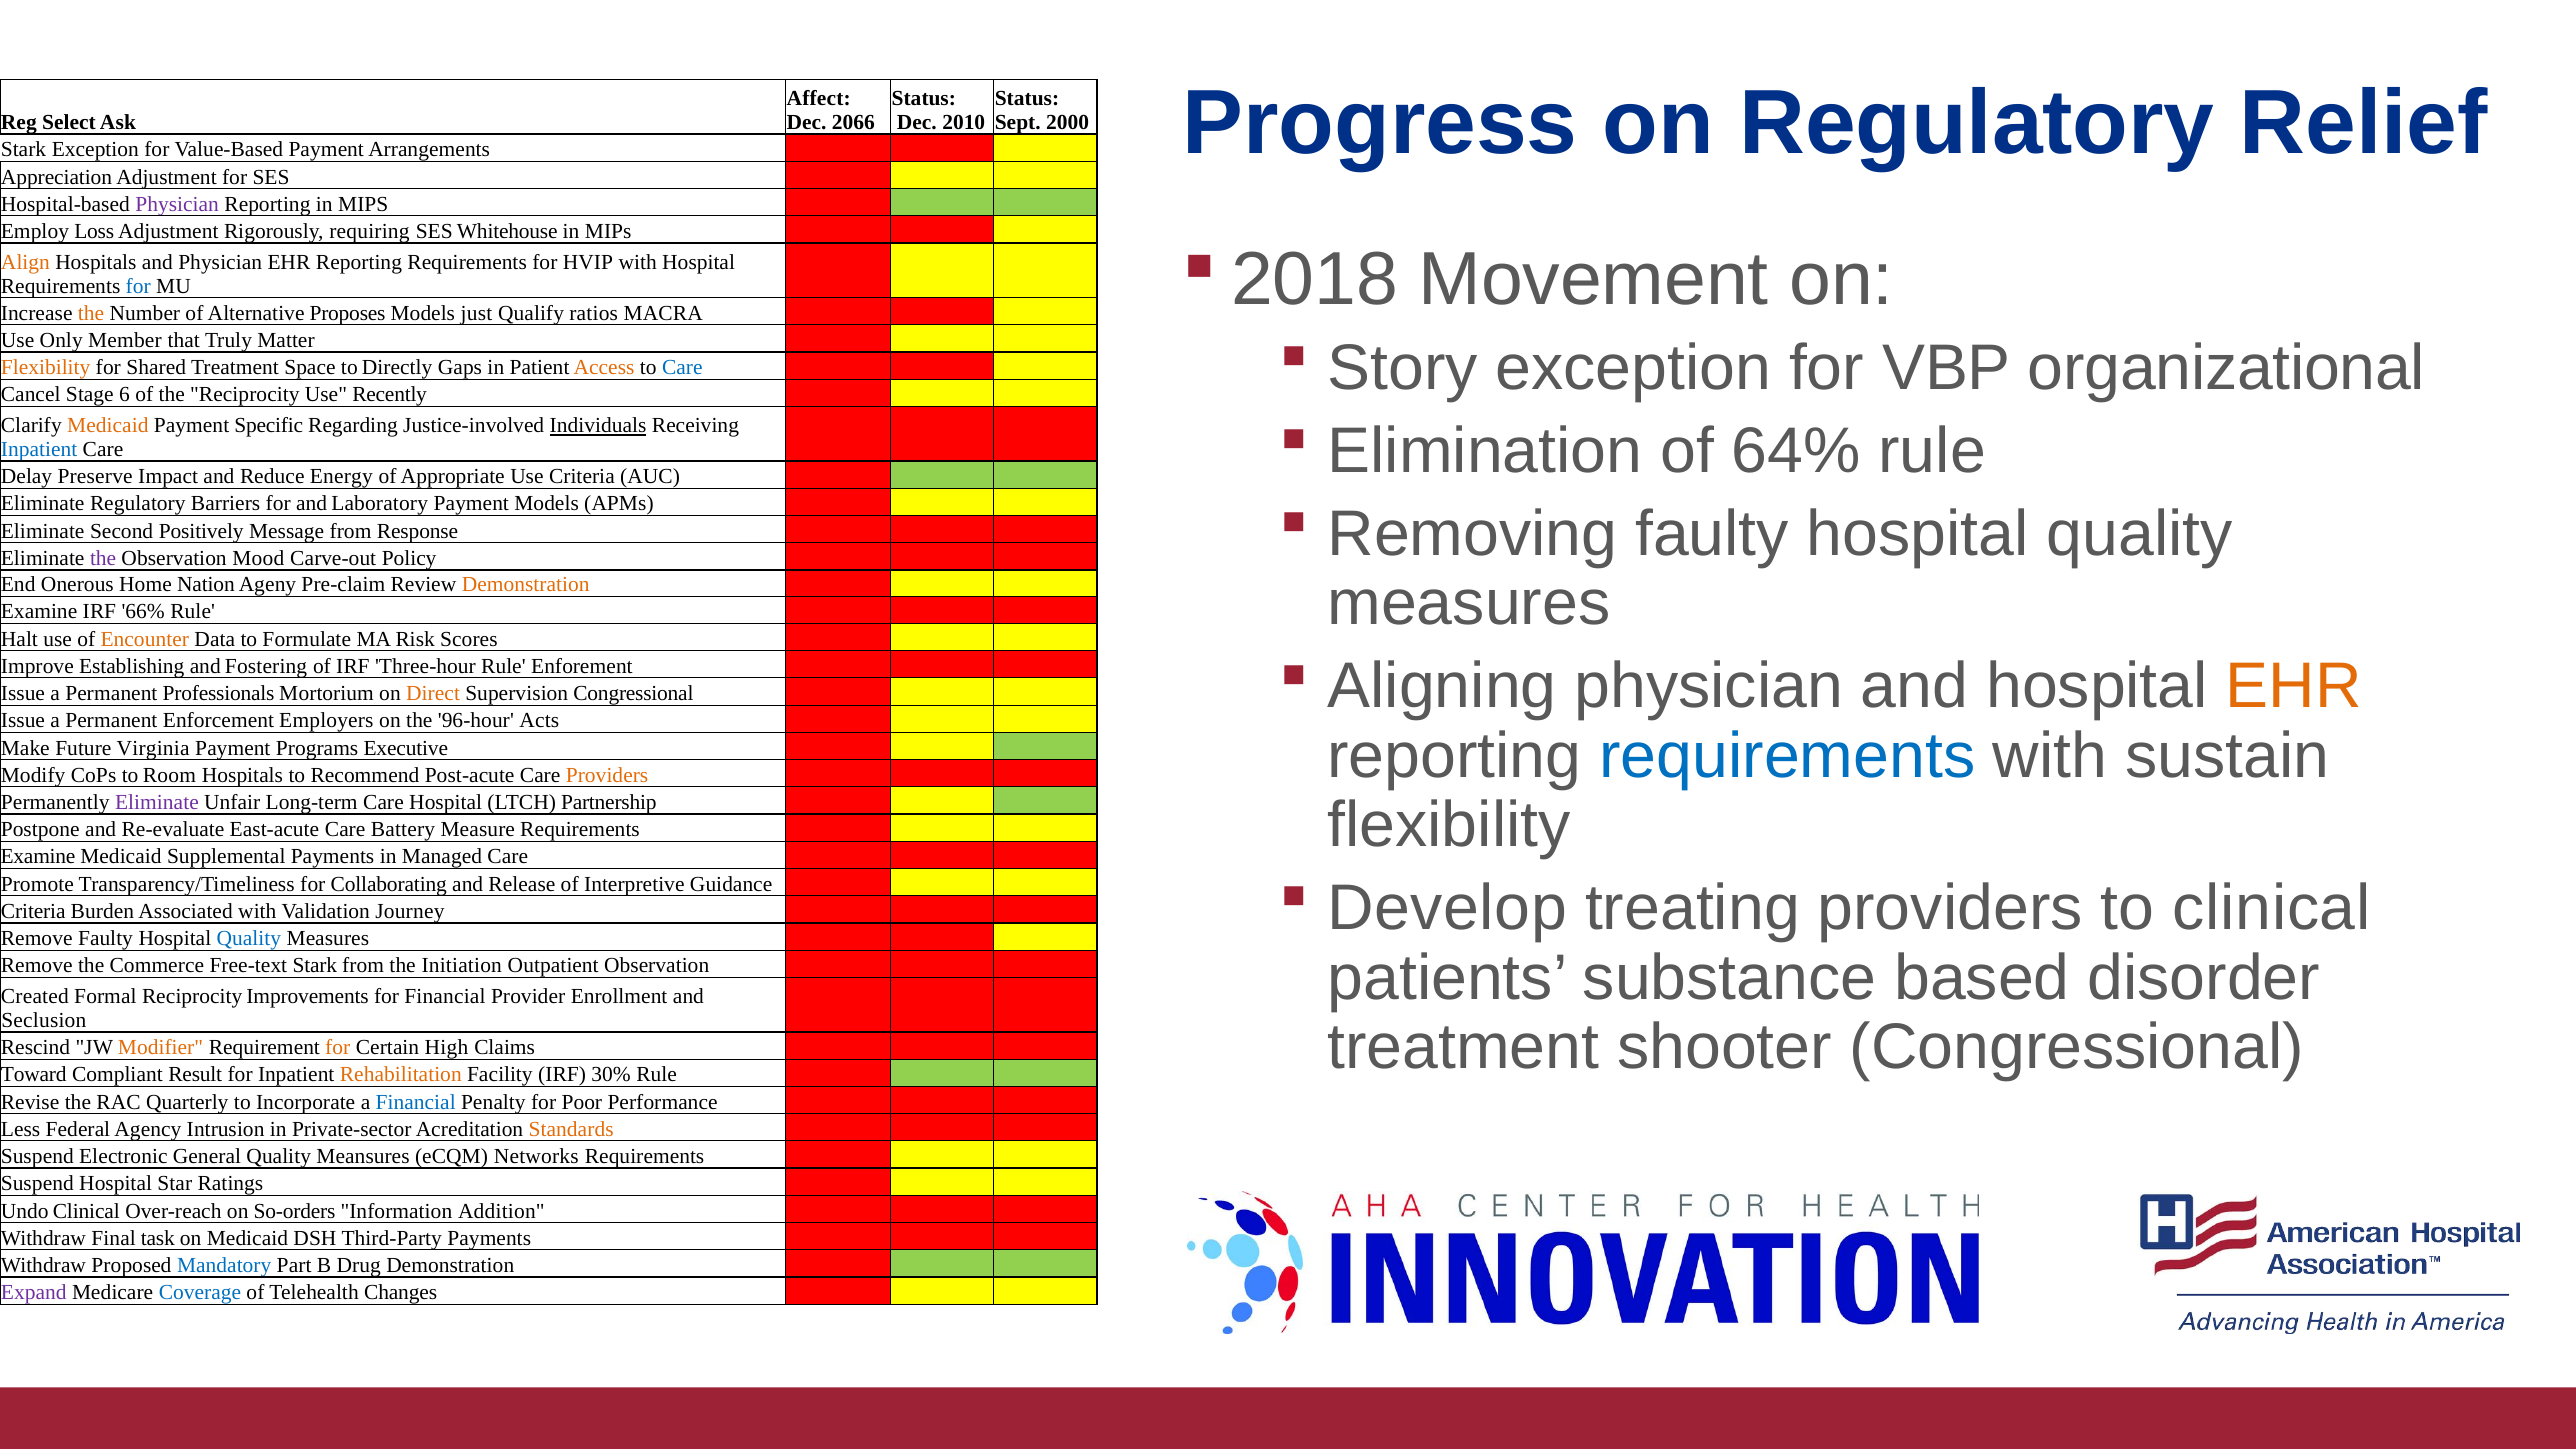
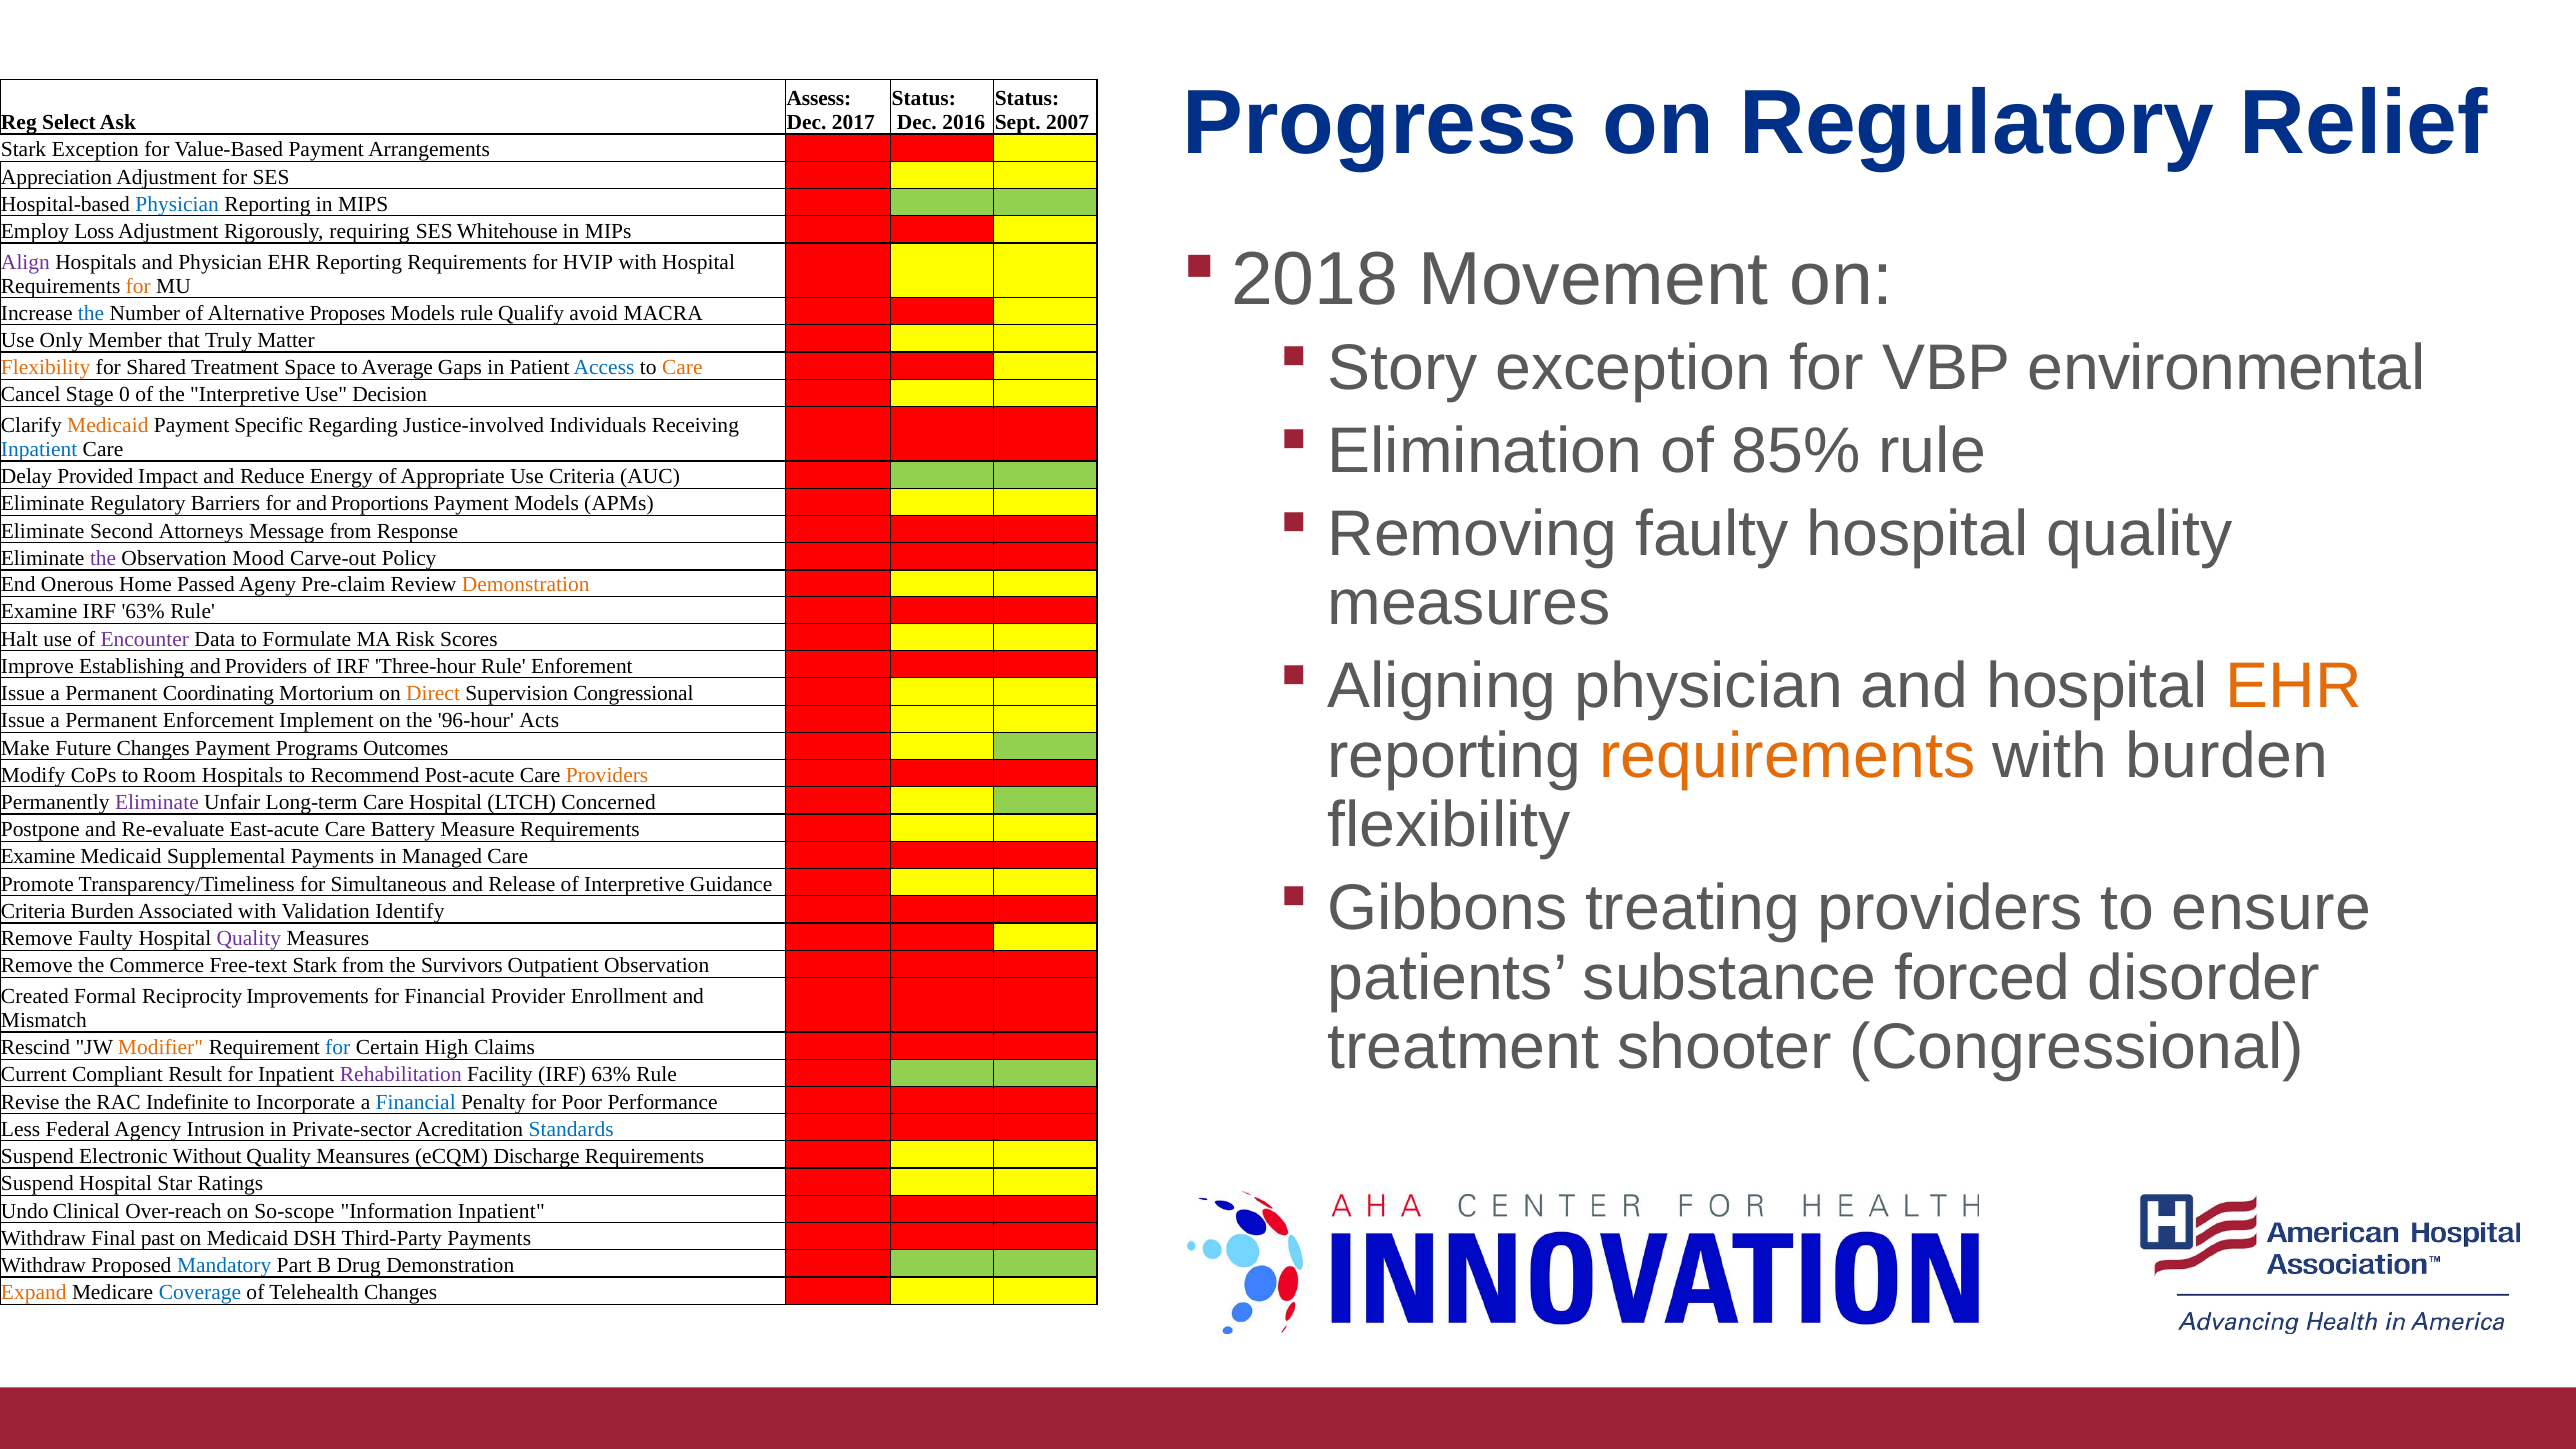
Affect: Affect -> Assess
2066: 2066 -> 2017
2010: 2010 -> 2016
2000: 2000 -> 2007
Physician at (177, 204) colour: purple -> blue
Align colour: orange -> purple
for at (138, 286) colour: blue -> orange
the at (91, 313) colour: orange -> blue
Models just: just -> rule
ratios: ratios -> avoid
organizational: organizational -> environmental
Directly: Directly -> Average
Access colour: orange -> blue
Care at (682, 368) colour: blue -> orange
6: 6 -> 0
the Reciprocity: Reciprocity -> Interpretive
Recently: Recently -> Decision
Individuals underline: present -> none
64%: 64% -> 85%
Preserve: Preserve -> Provided
Laboratory: Laboratory -> Proportions
Positively: Positively -> Attorneys
Nation: Nation -> Passed
Examine IRF 66%: 66% -> 63%
Encounter colour: orange -> purple
and Fostering: Fostering -> Providers
Professionals: Professionals -> Coordinating
Employers: Employers -> Implement
requirements at (1787, 756) colour: blue -> orange
with sustain: sustain -> burden
Future Virginia: Virginia -> Changes
Executive: Executive -> Outcomes
Partnership: Partnership -> Concerned
Collaborating: Collaborating -> Simultaneous
Develop: Develop -> Gibbons
to clinical: clinical -> ensure
Journey: Journey -> Identify
Quality at (249, 939) colour: blue -> purple
based: based -> forced
Initiation: Initiation -> Survivors
Seclusion: Seclusion -> Mismatch
for at (338, 1048) colour: orange -> blue
Toward: Toward -> Current
Rehabilitation colour: orange -> purple
Facility IRF 30%: 30% -> 63%
Quarterly: Quarterly -> Indefinite
Standards colour: orange -> blue
General: General -> Without
Networks: Networks -> Discharge
So-orders: So-orders -> So-scope
Information Addition: Addition -> Inpatient
task: task -> past
Expand colour: purple -> orange
